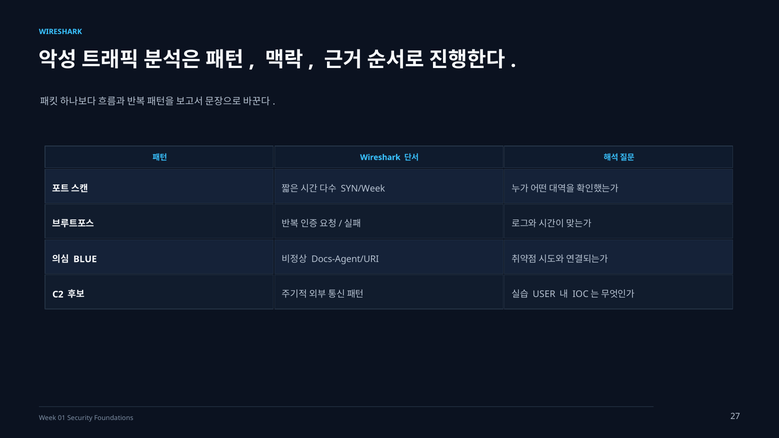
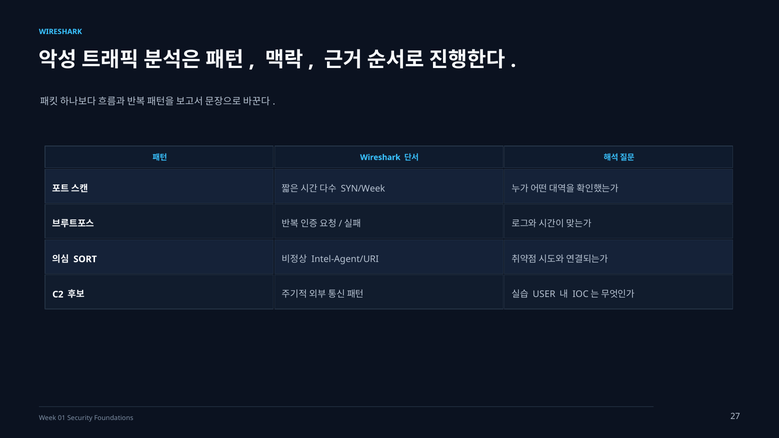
BLUE: BLUE -> SORT
Docs-Agent/URI: Docs-Agent/URI -> Intel-Agent/URI
